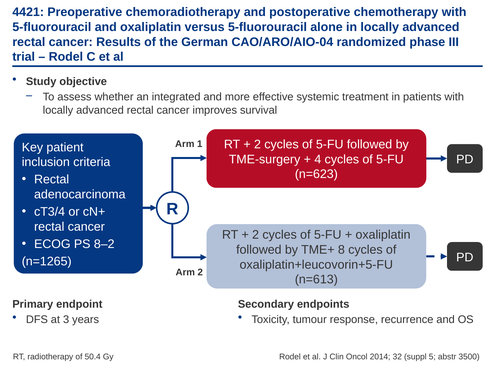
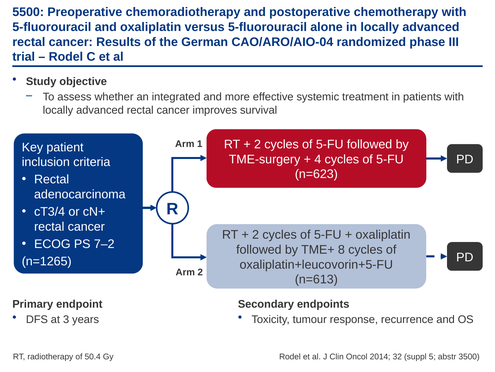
4421: 4421 -> 5500
8–2: 8–2 -> 7–2
